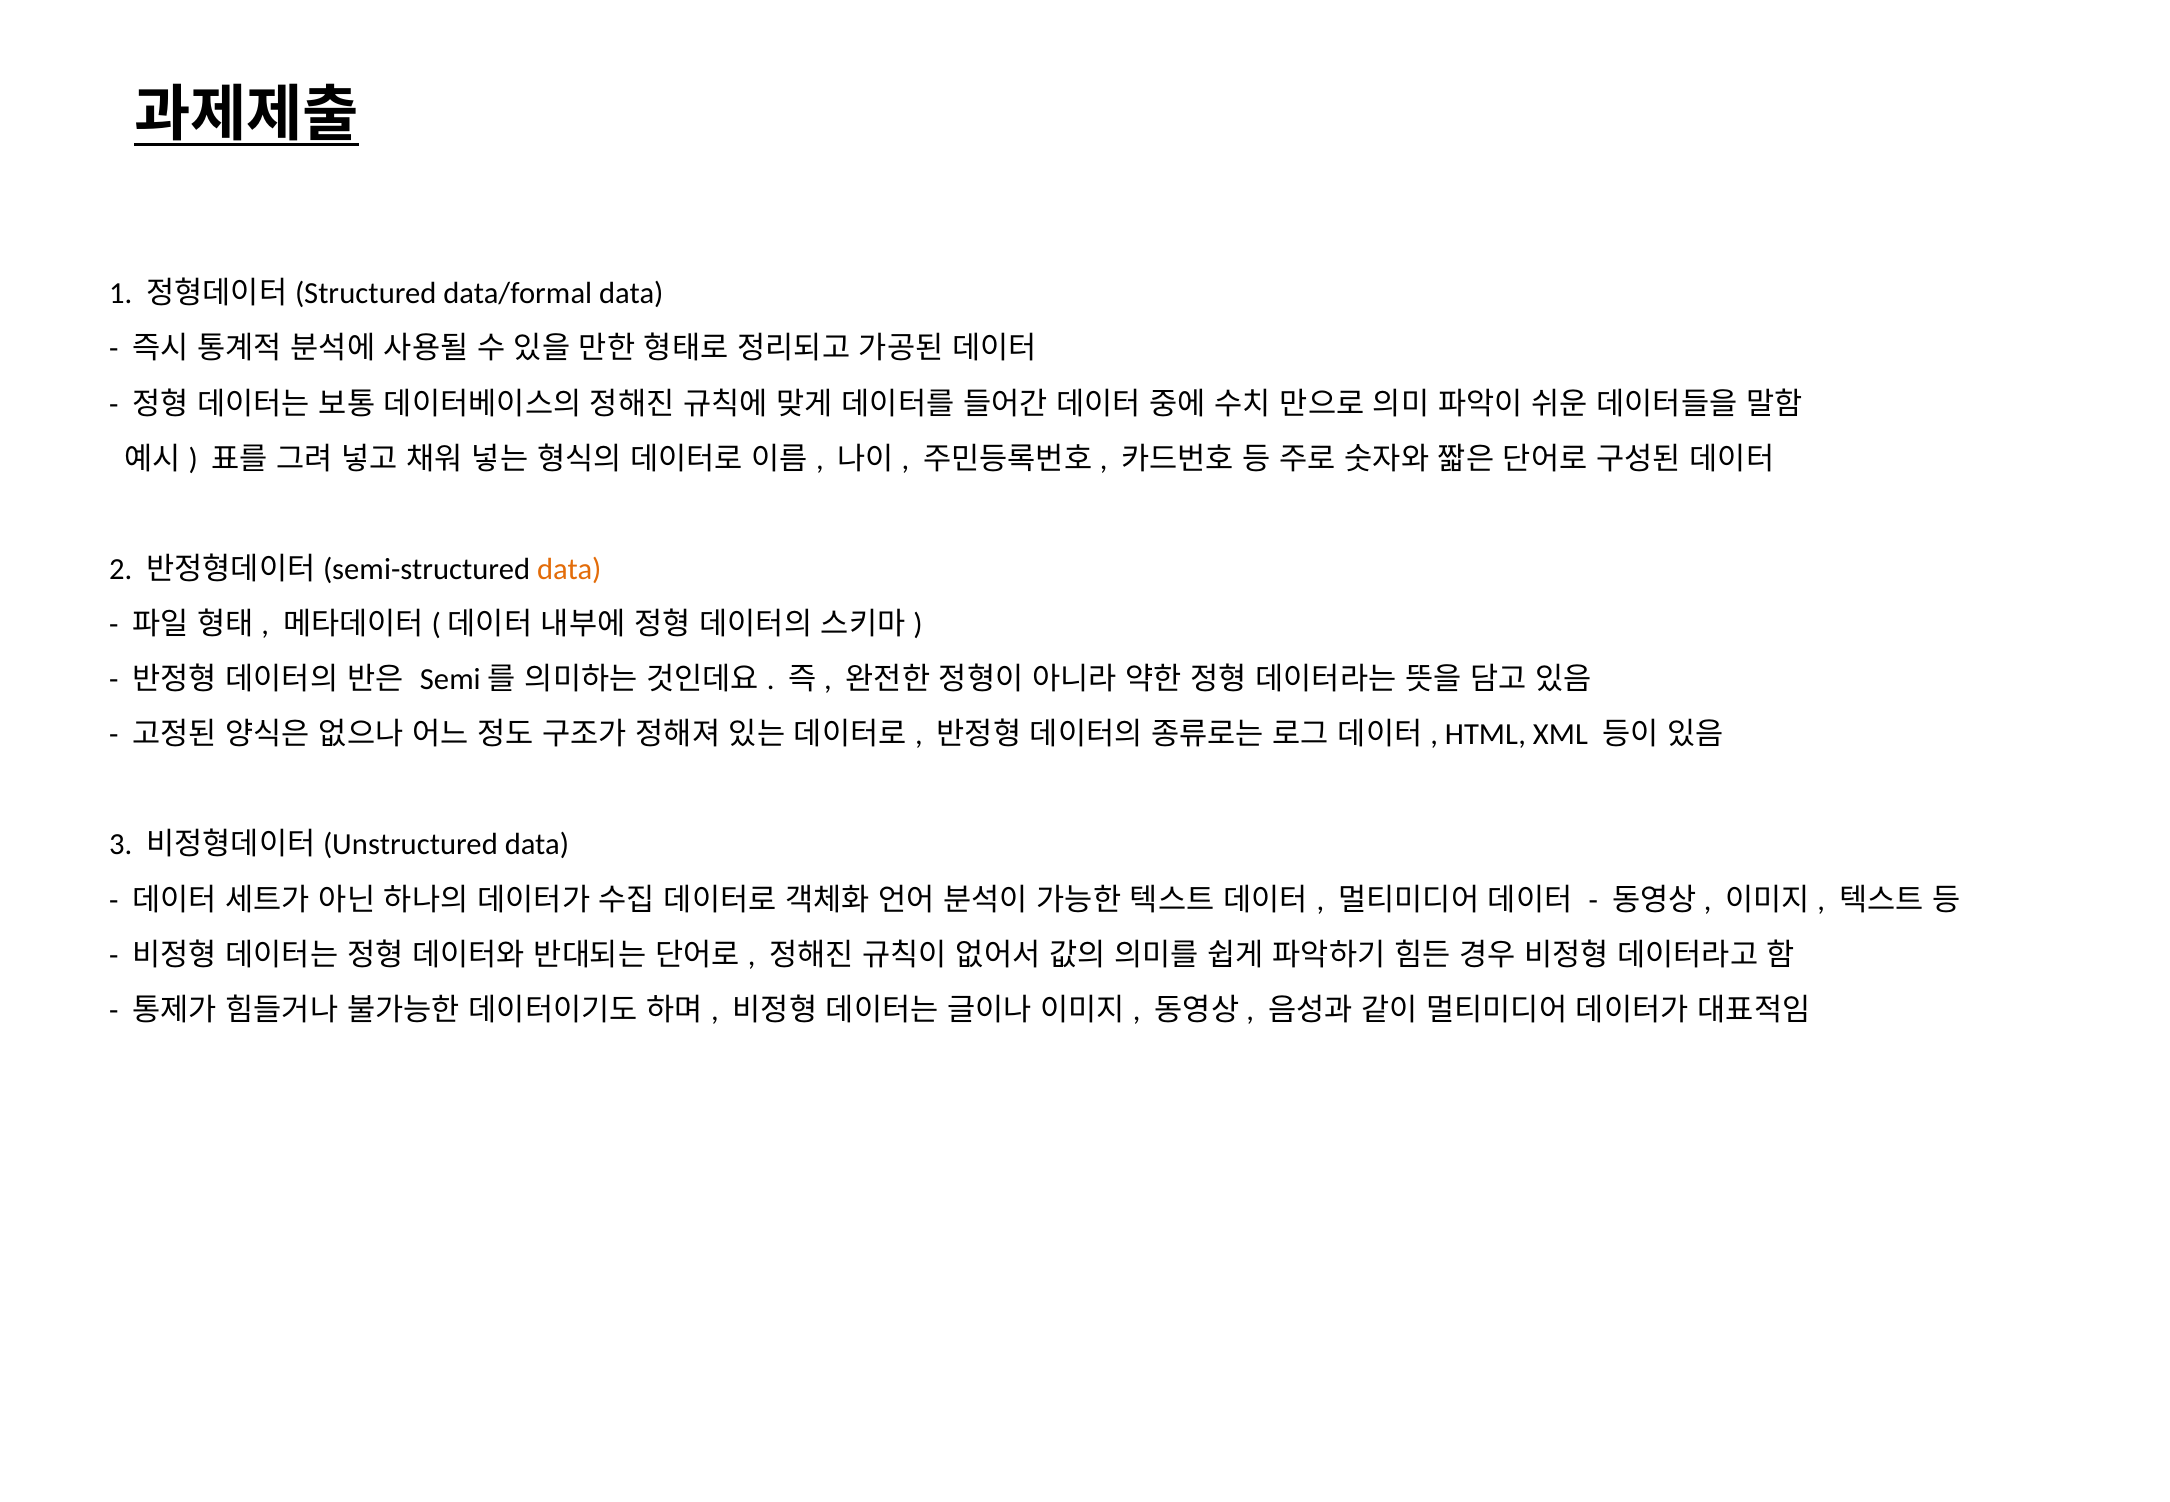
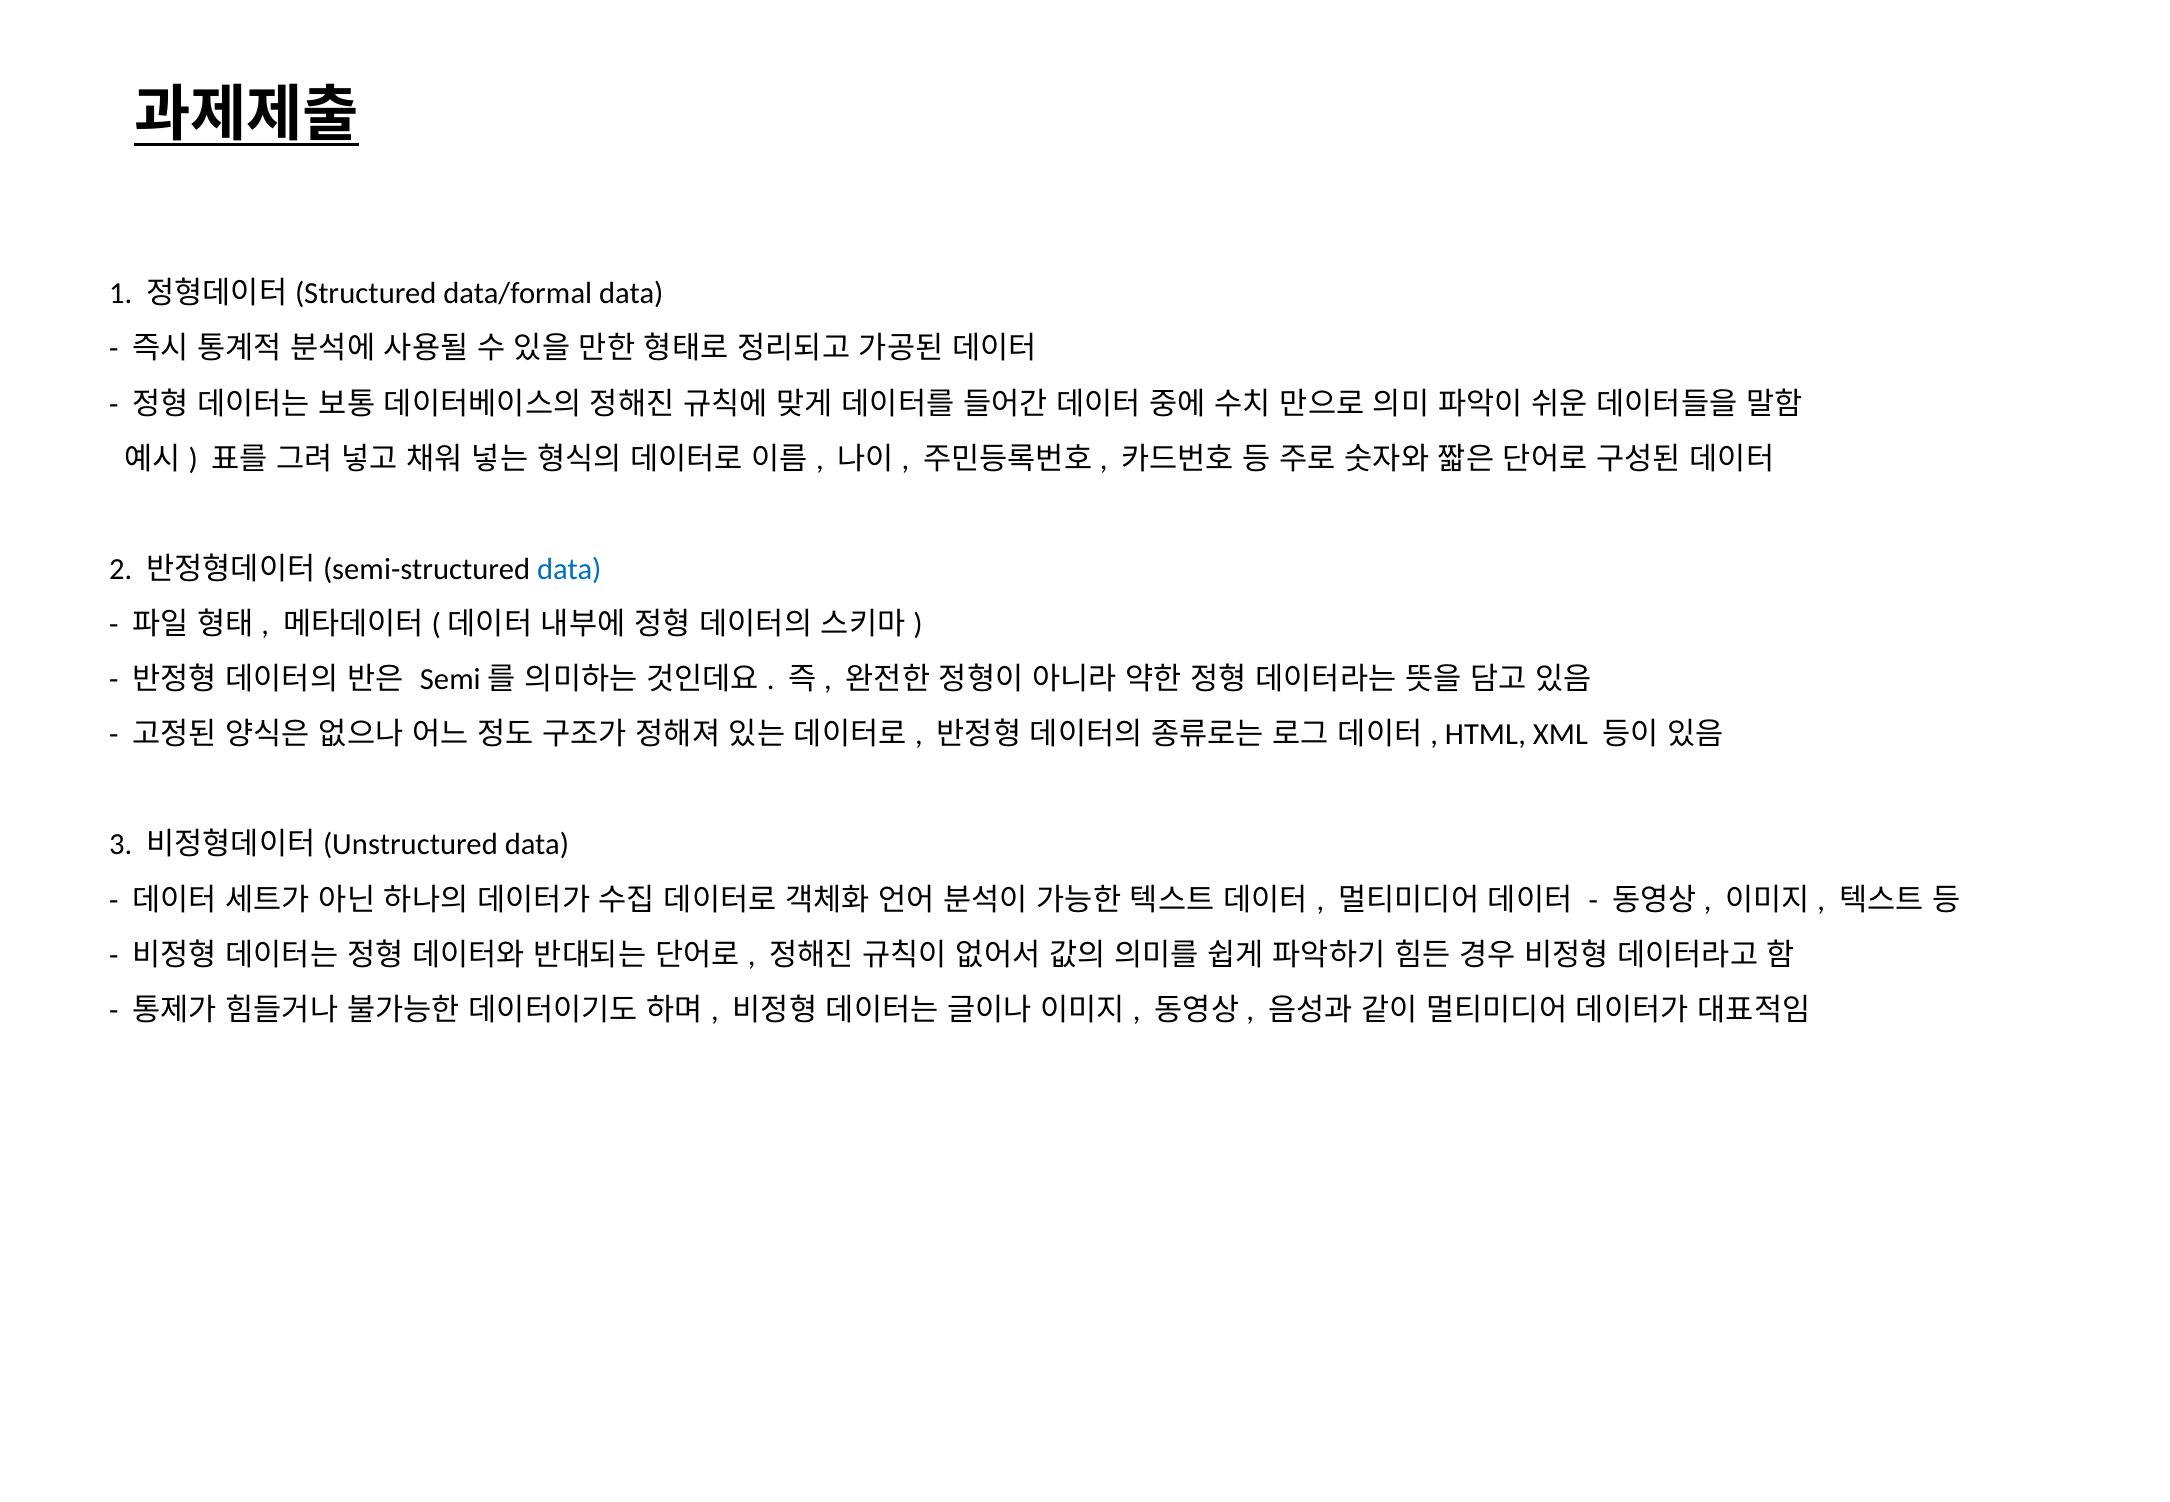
data at (569, 569) colour: orange -> blue
